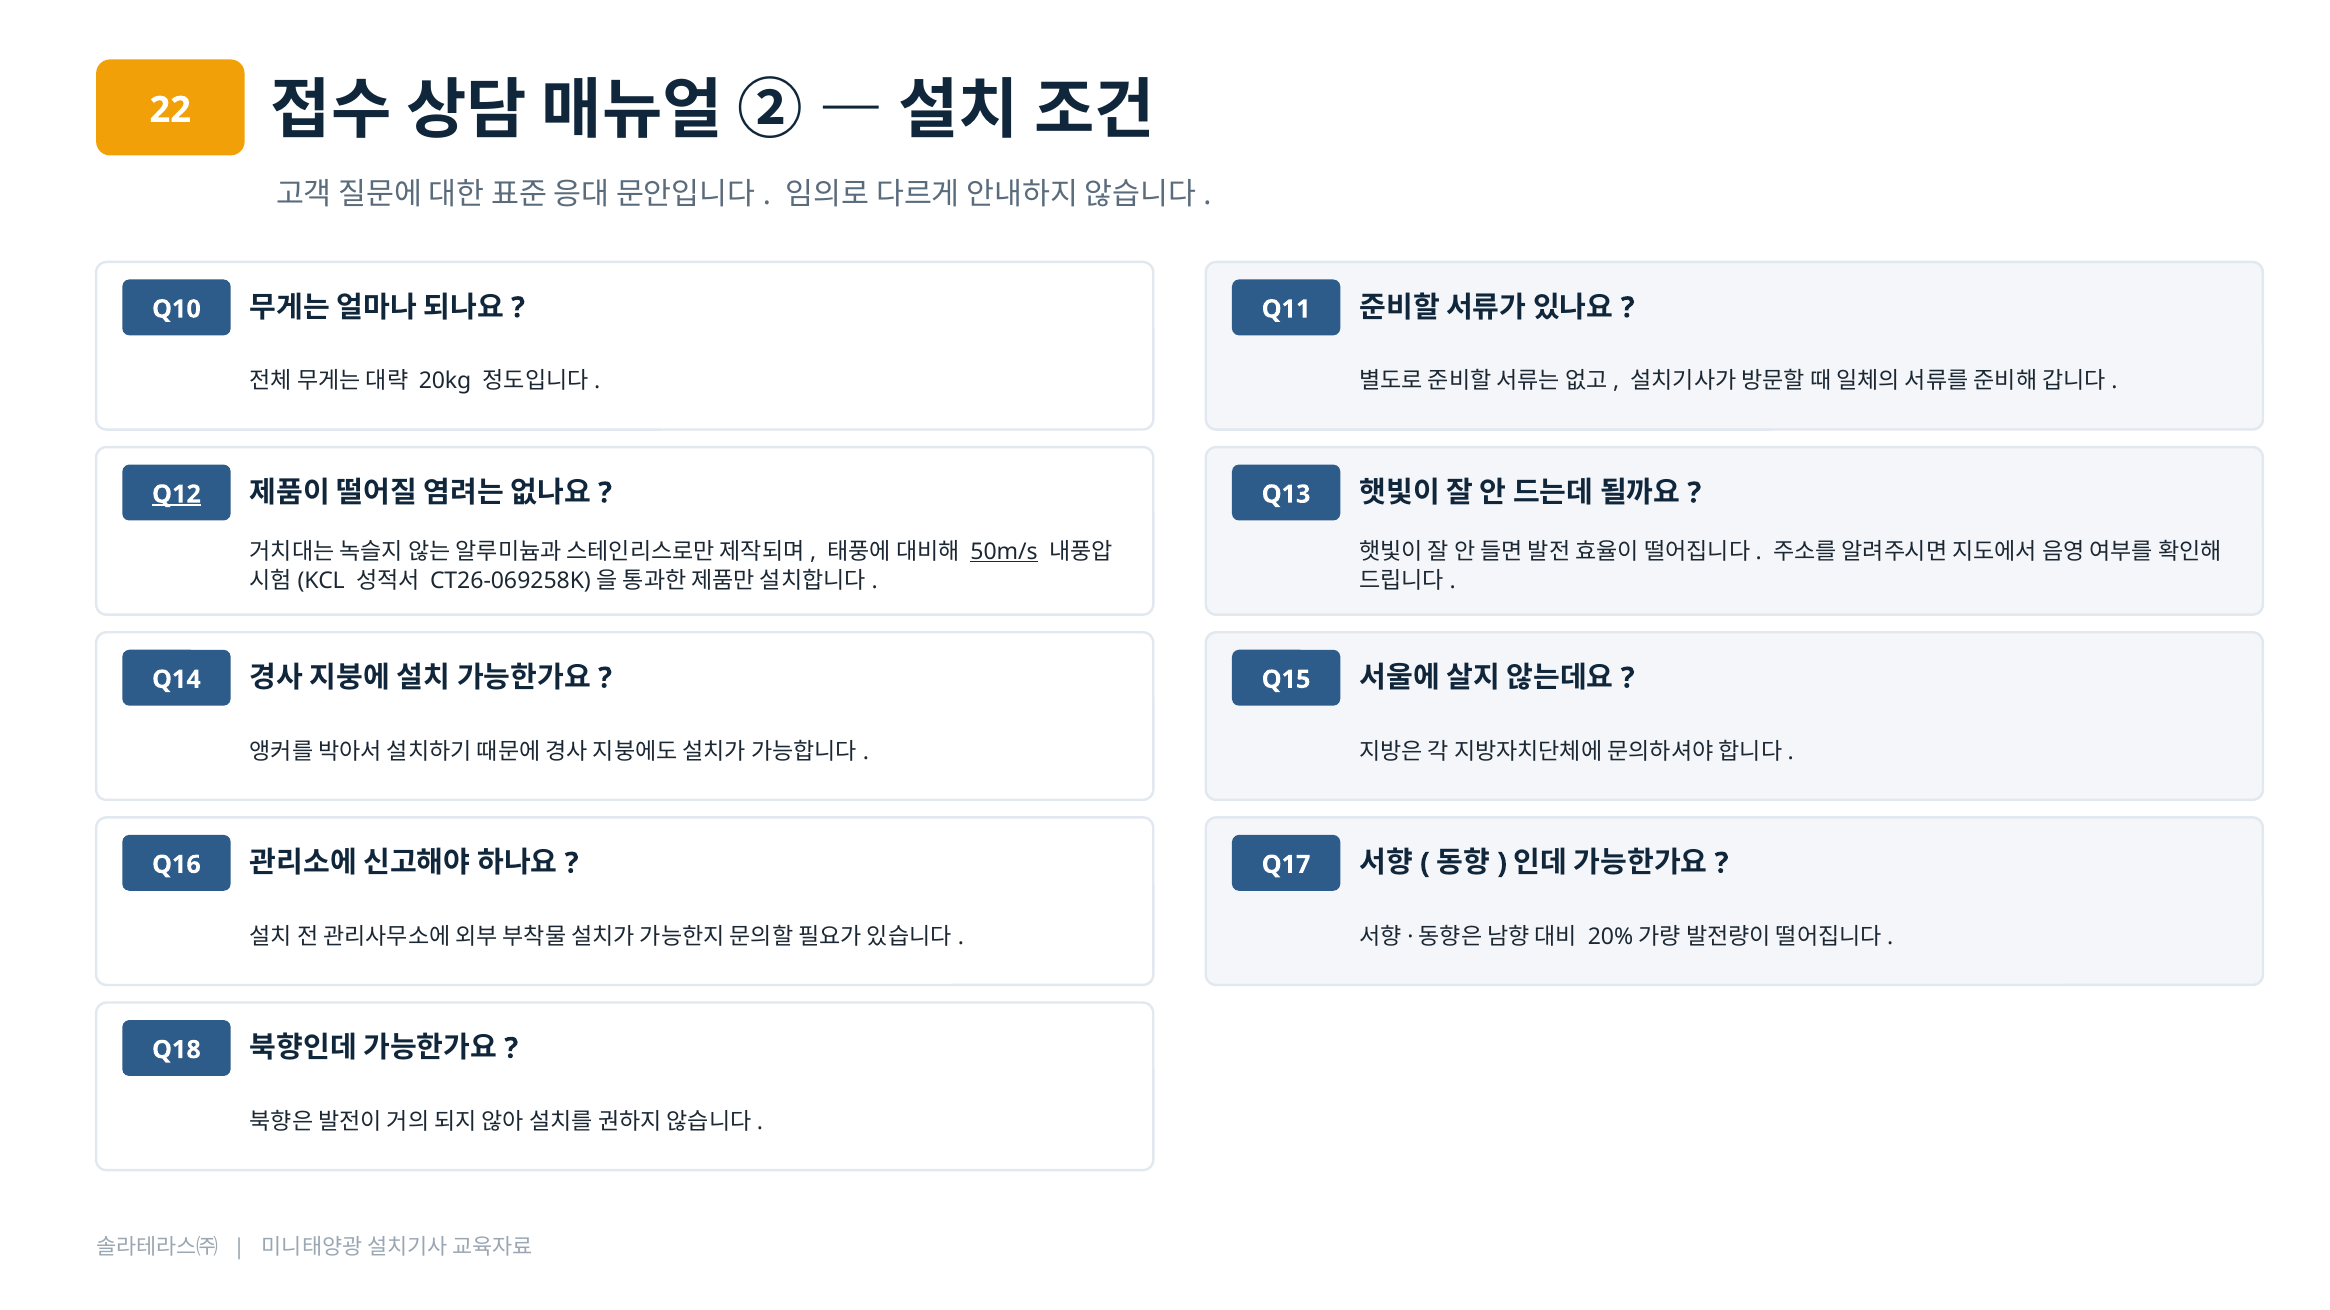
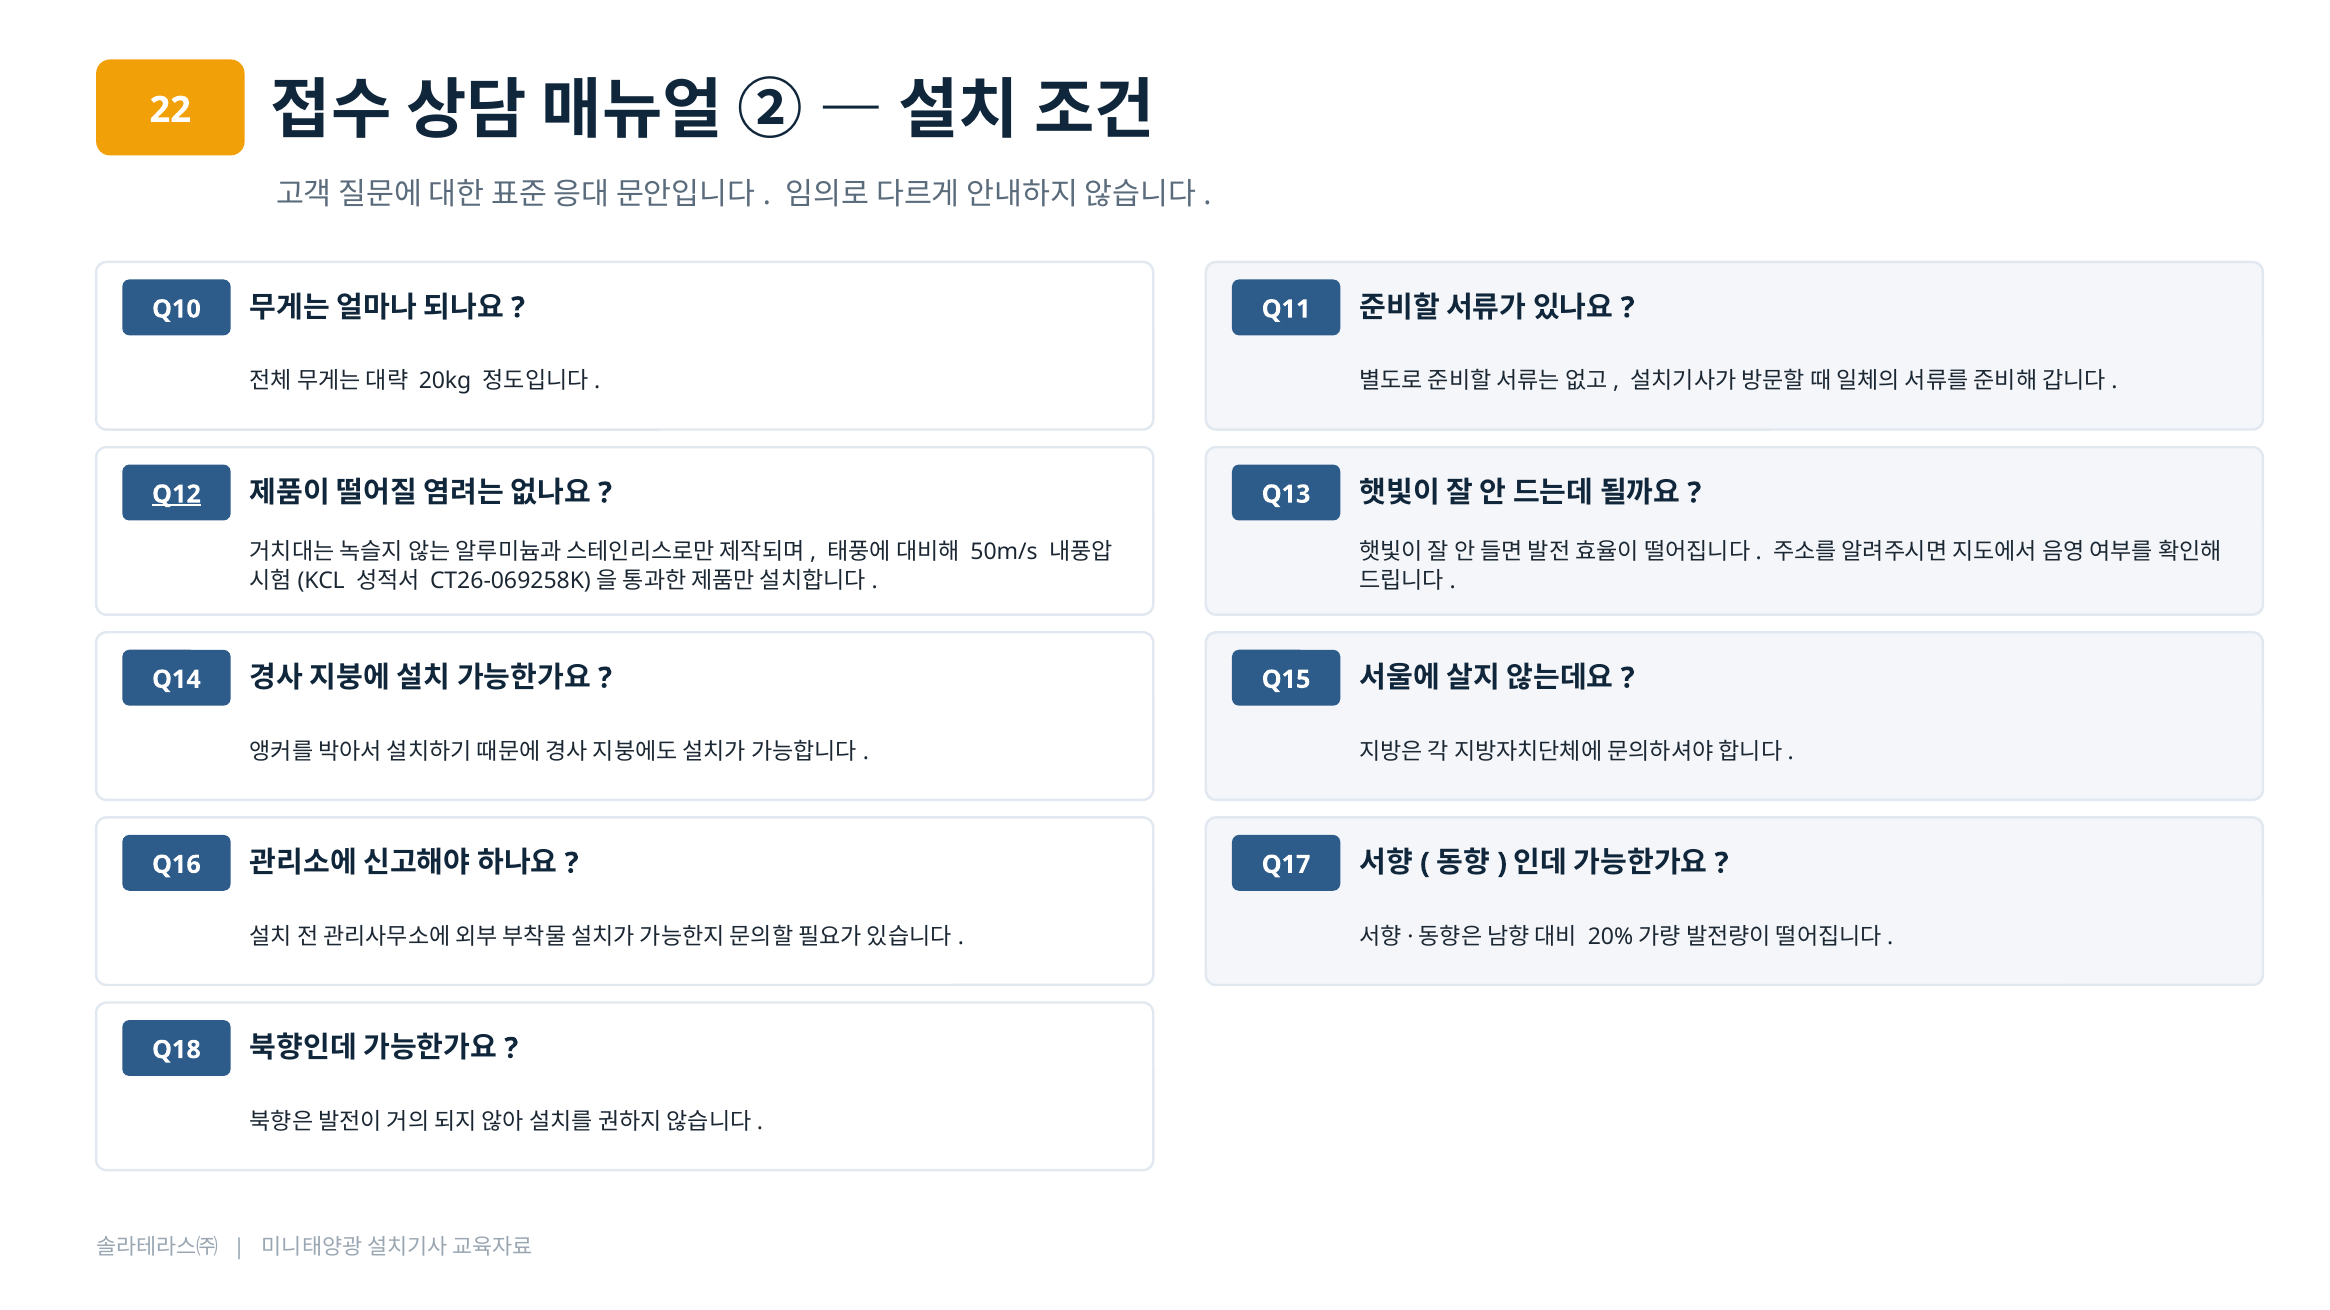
50m/s underline: present -> none
